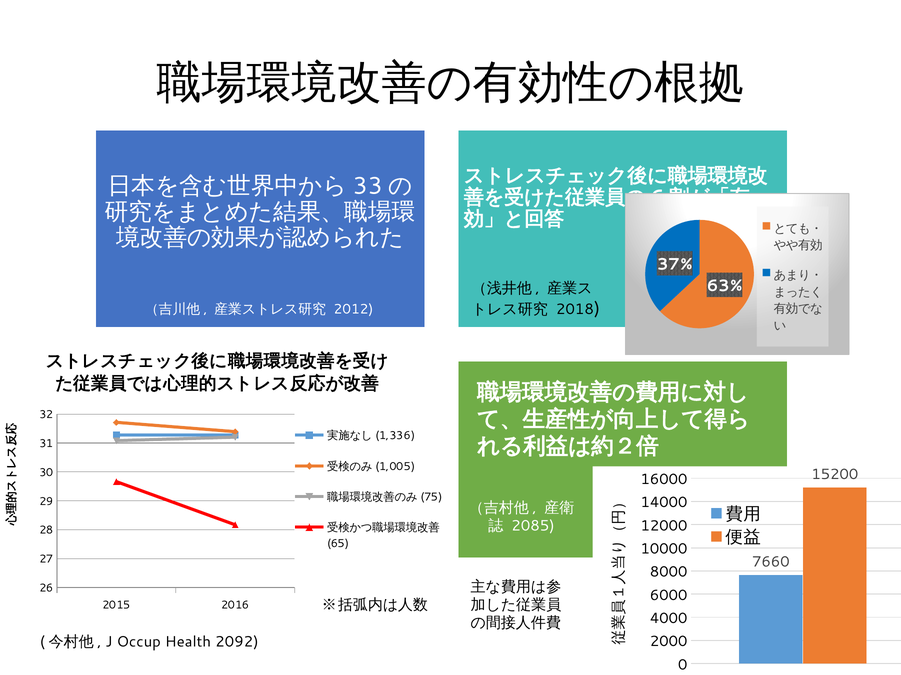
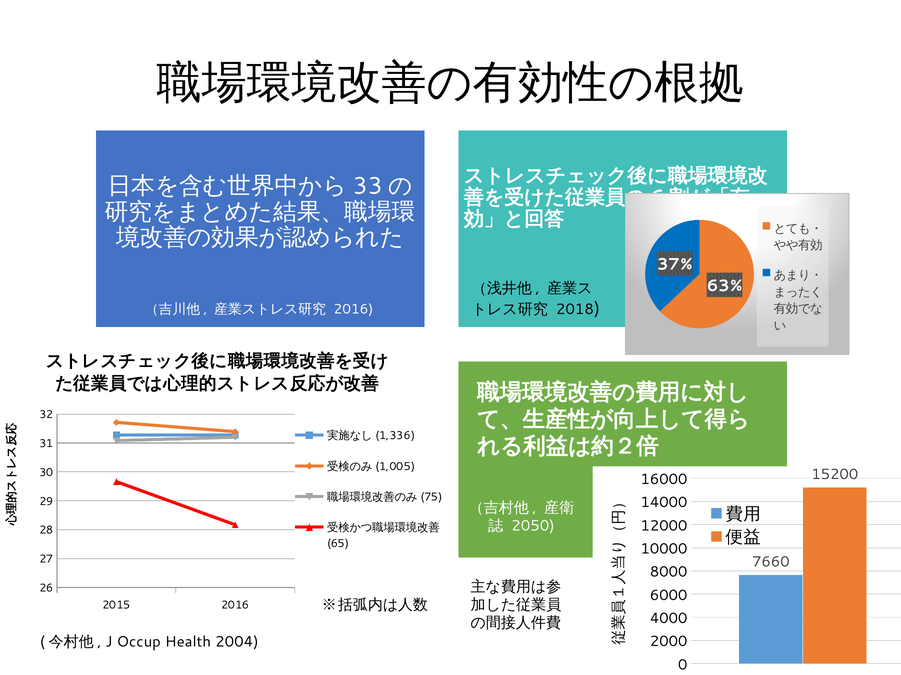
2012 at (354, 310): 2012 -> 2016
2085: 2085 -> 2050
2092: 2092 -> 2004
